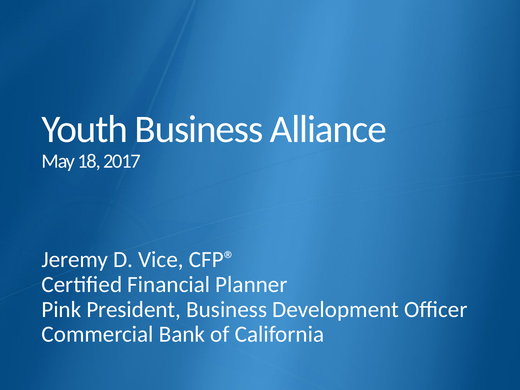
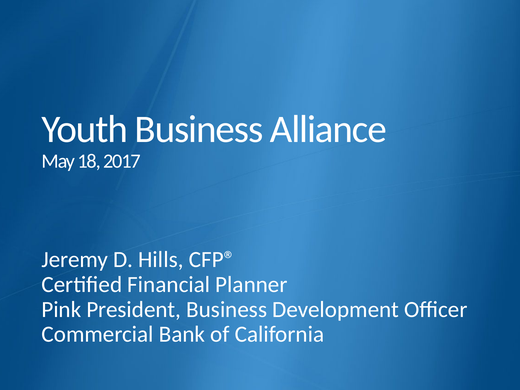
Vice: Vice -> Hills
